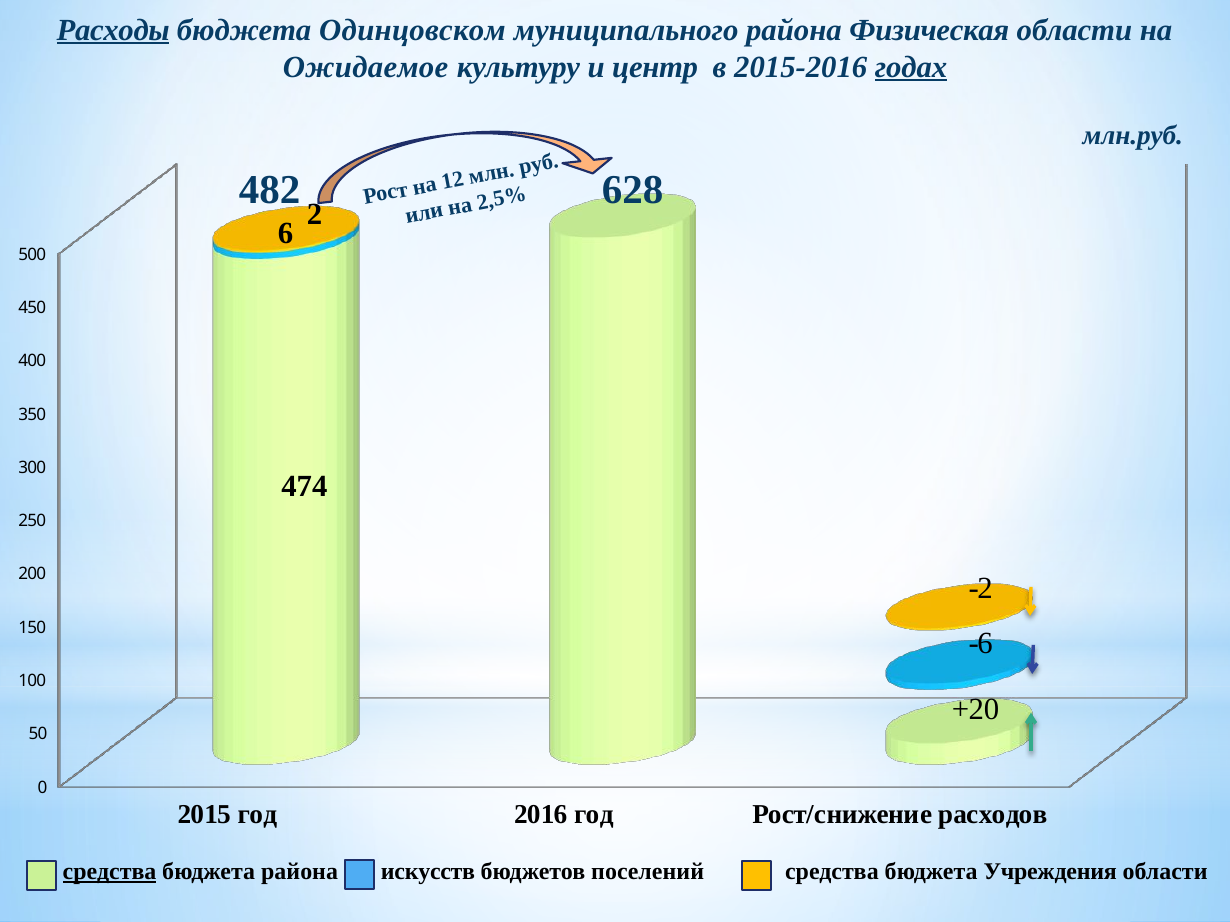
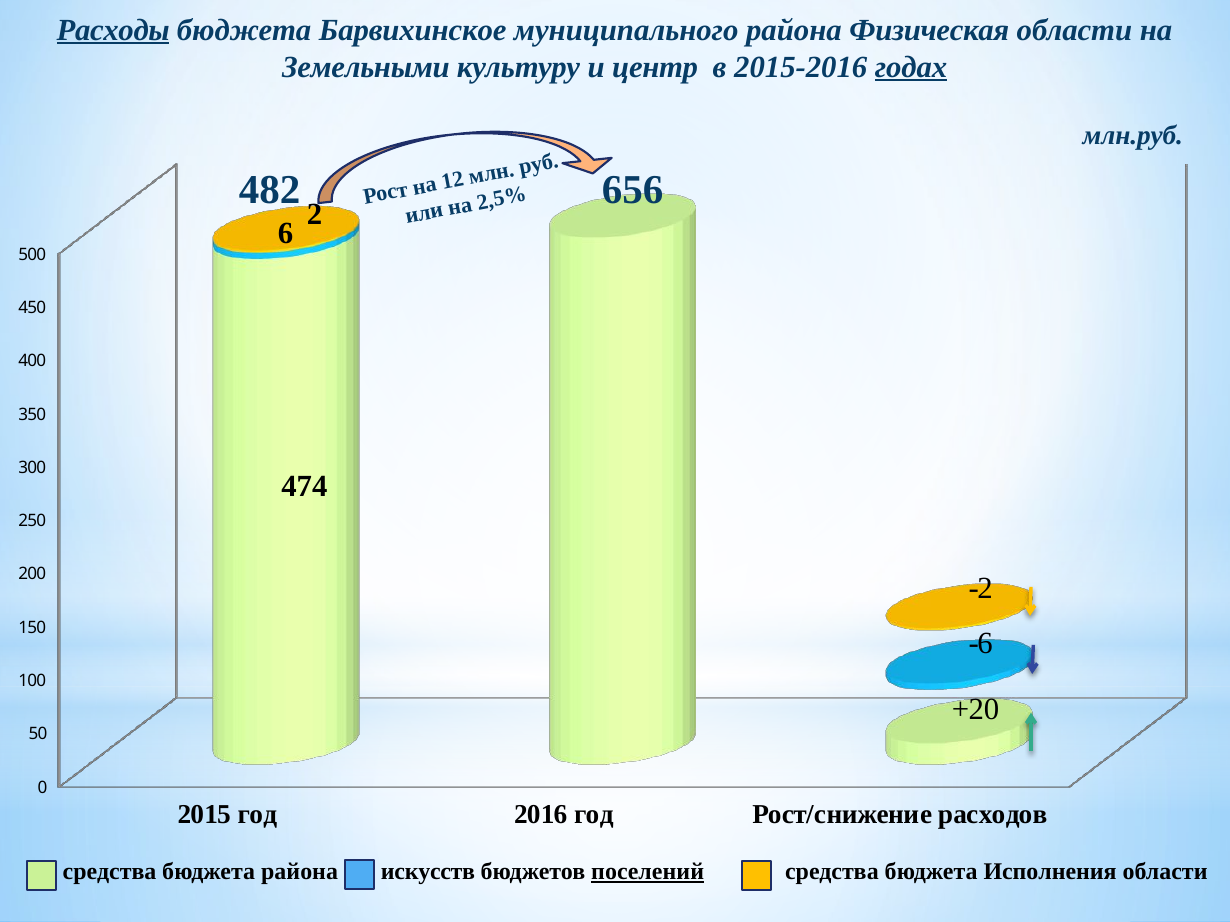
Одинцовском: Одинцовском -> Барвихинское
Ожидаемое: Ожидаемое -> Земельными
628: 628 -> 656
средства at (110, 872) underline: present -> none
поселений underline: none -> present
Учреждения: Учреждения -> Исполнения
